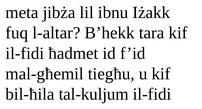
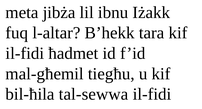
tal-kuljum: tal-kuljum -> tal-sewwa
